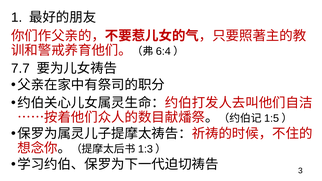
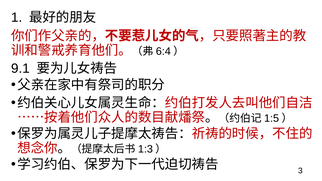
7.7: 7.7 -> 9.1
